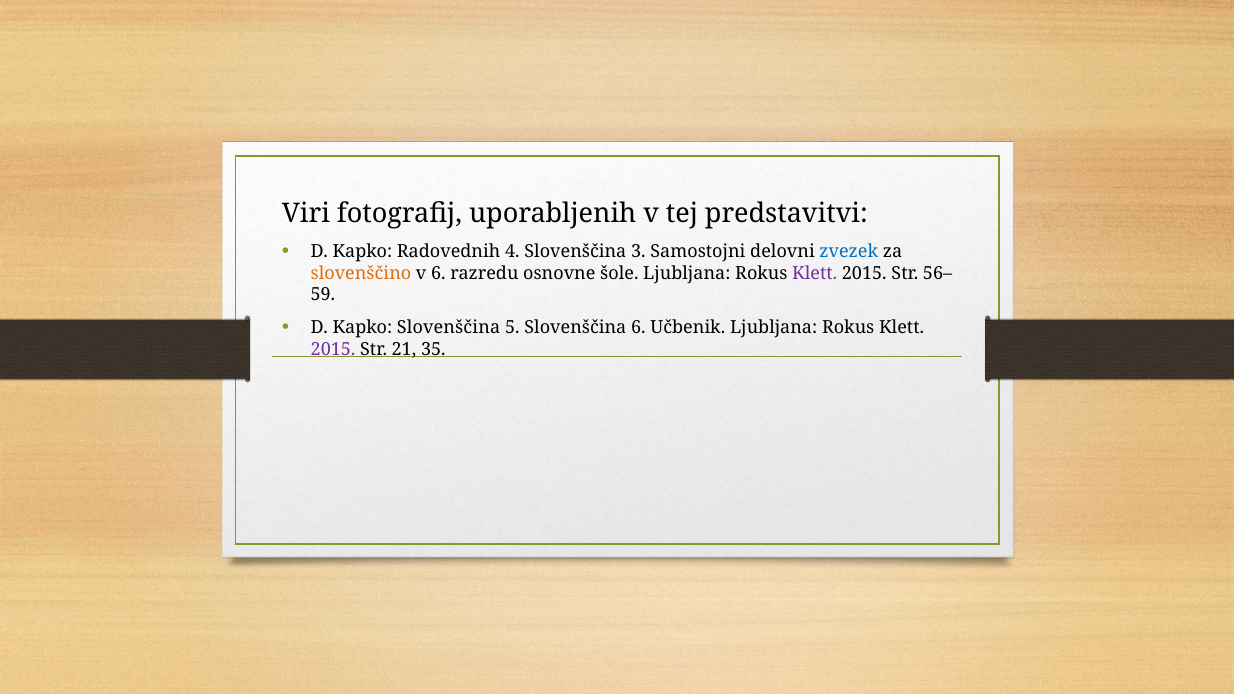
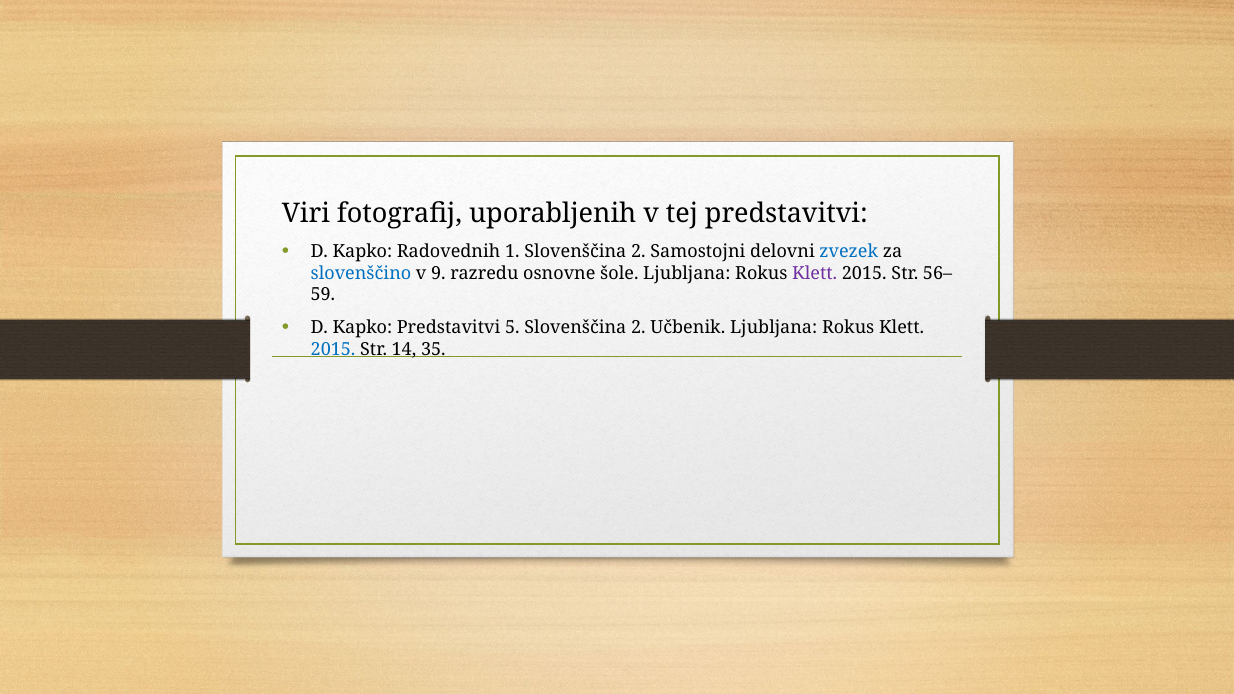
4: 4 -> 1
3 at (638, 252): 3 -> 2
slovenščino colour: orange -> blue
v 6: 6 -> 9
Kapko Slovenščina: Slovenščina -> Predstavitvi
5 Slovenščina 6: 6 -> 2
2015 at (333, 350) colour: purple -> blue
21: 21 -> 14
